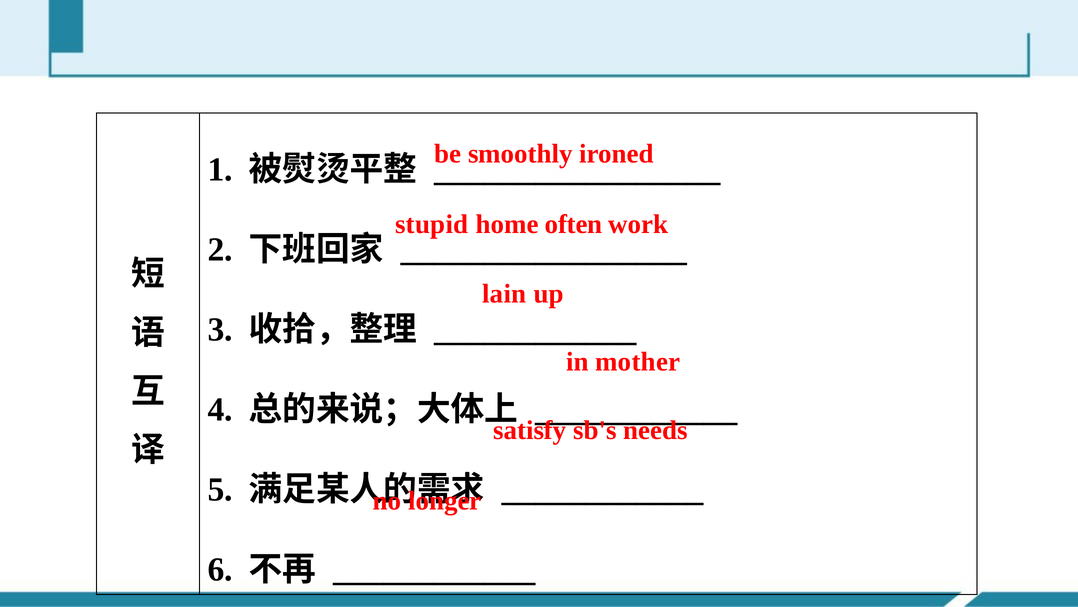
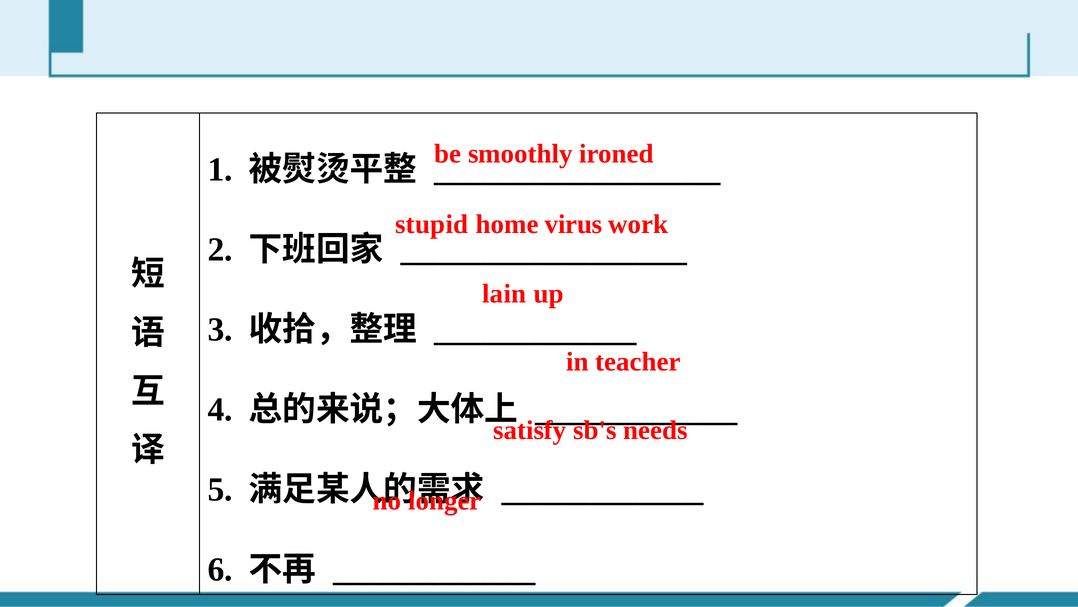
often: often -> virus
mother: mother -> teacher
